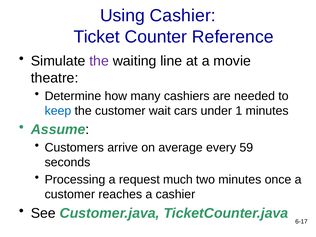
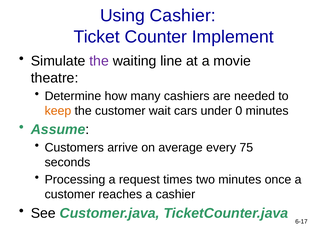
Reference: Reference -> Implement
keep colour: blue -> orange
1: 1 -> 0
59: 59 -> 75
much: much -> times
